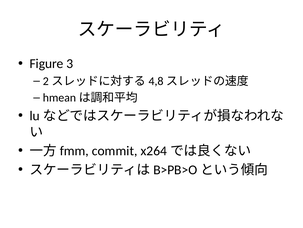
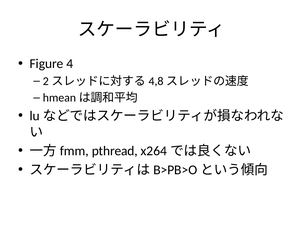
3: 3 -> 4
commit: commit -> pthread
